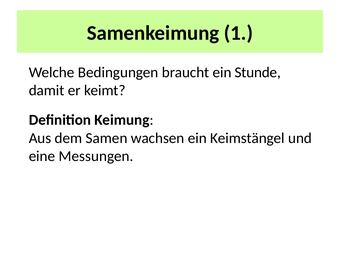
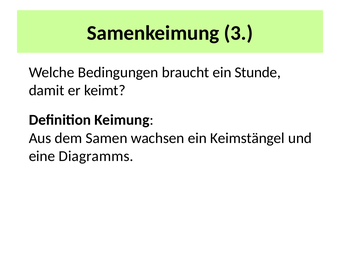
1: 1 -> 3
Messungen: Messungen -> Diagramms
